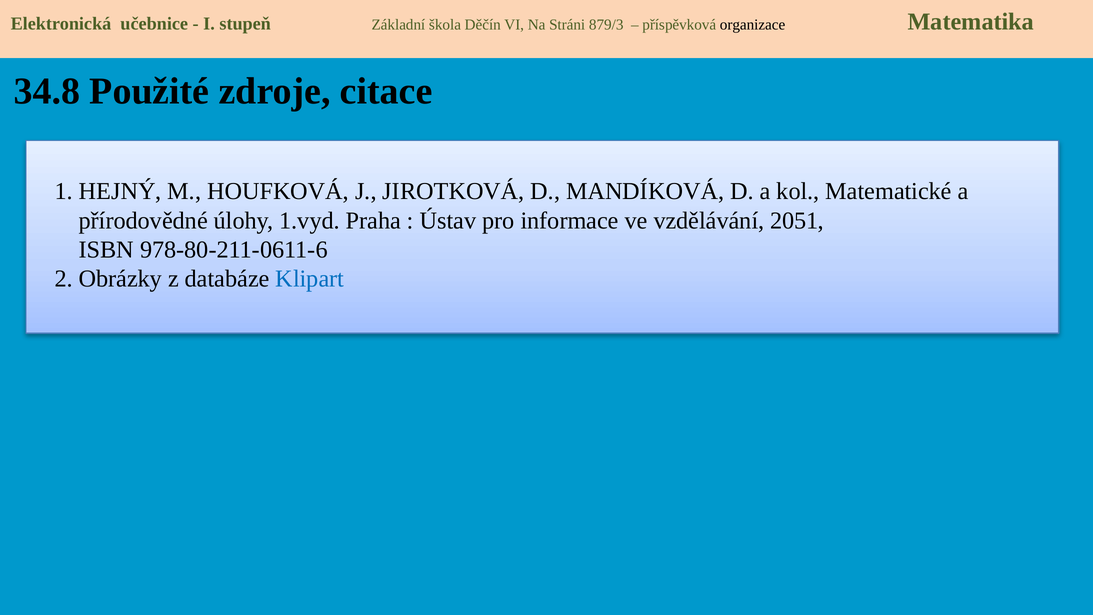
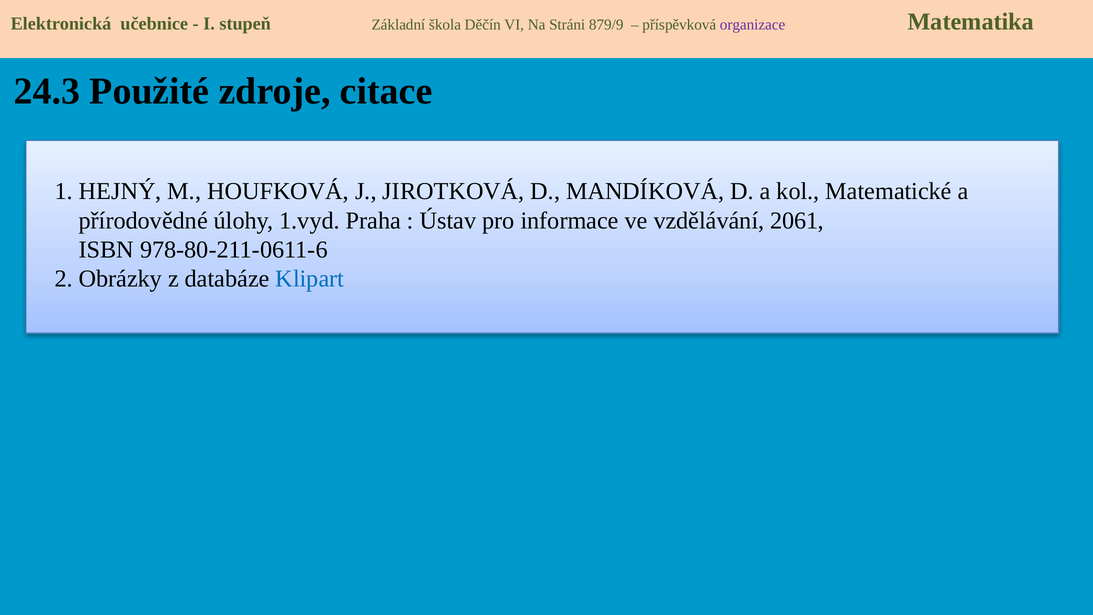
879/3: 879/3 -> 879/9
organizace colour: black -> purple
34.8: 34.8 -> 24.3
2051: 2051 -> 2061
